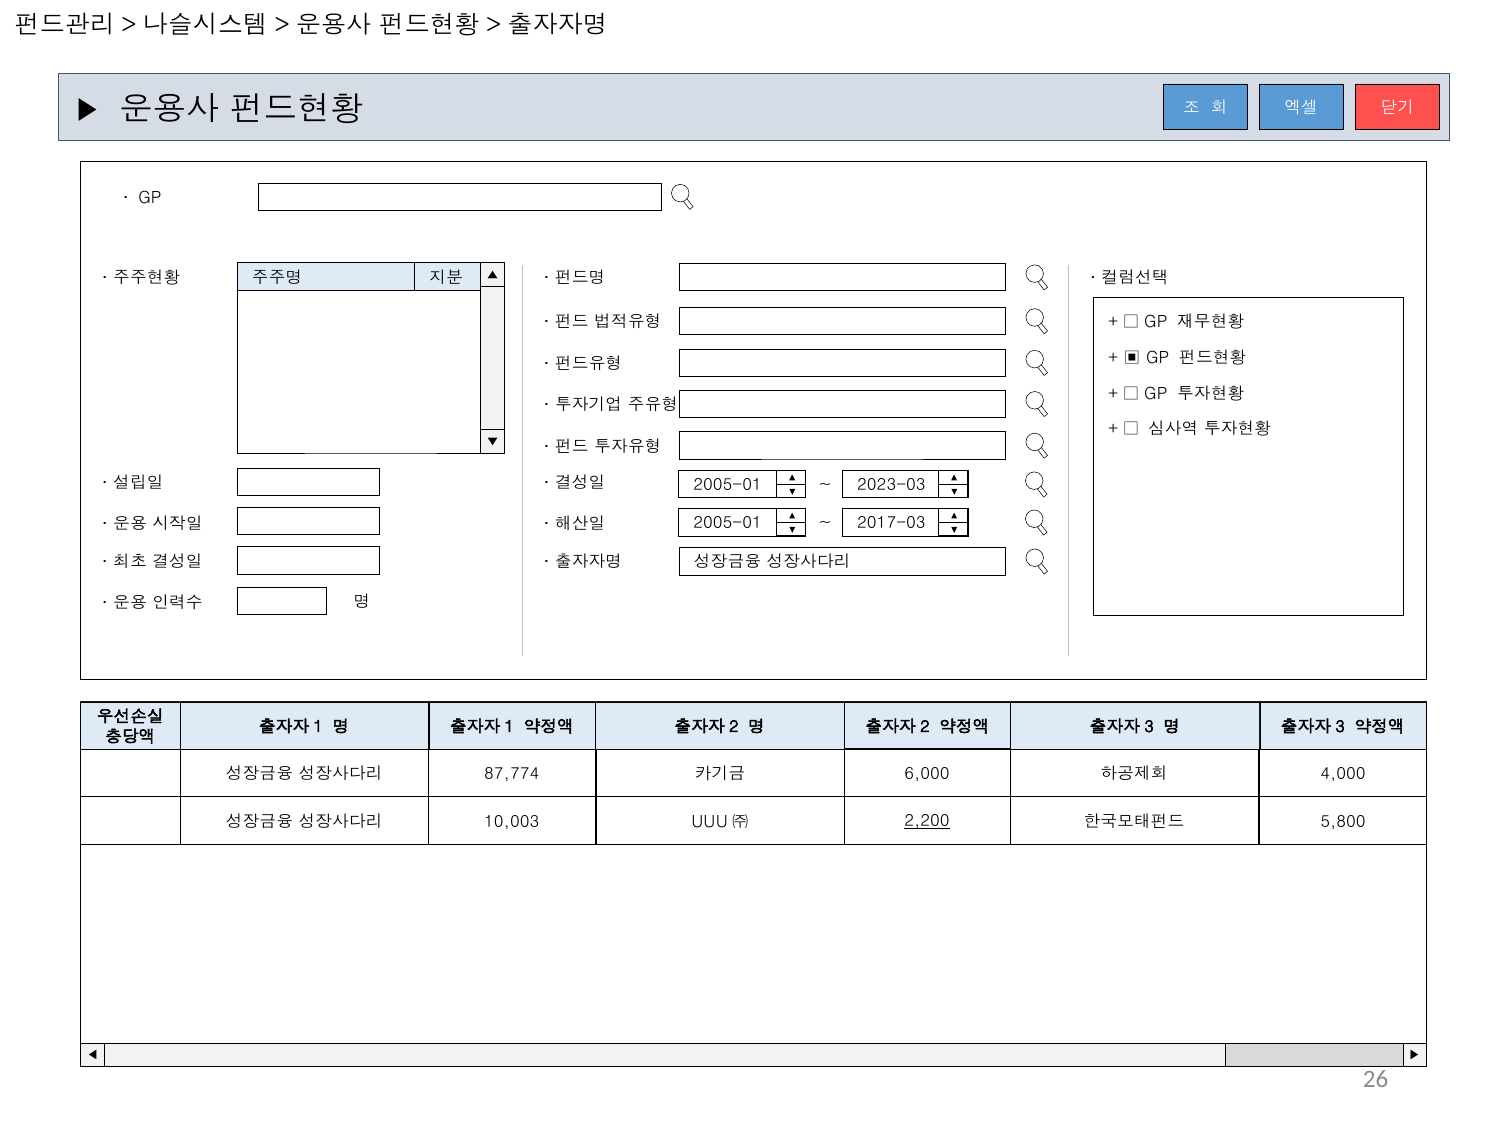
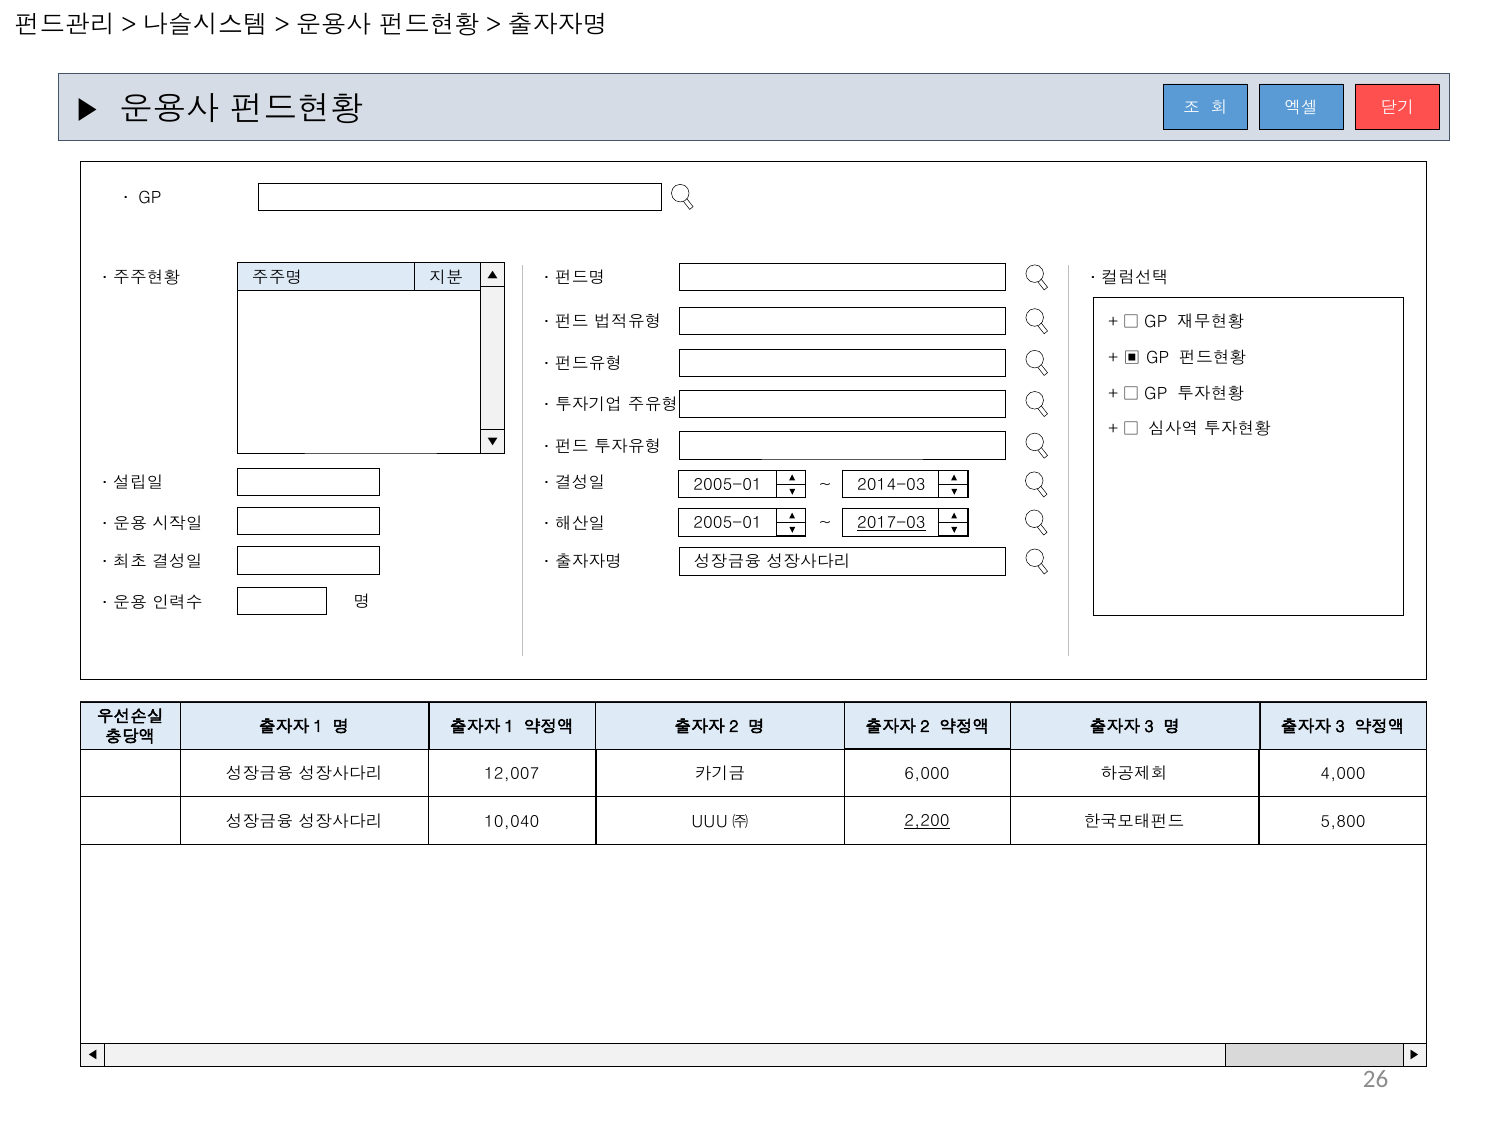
2023-03: 2023-03 -> 2014-03
2017-03 underline: none -> present
87,774: 87,774 -> 12,007
10,003: 10,003 -> 10,040
